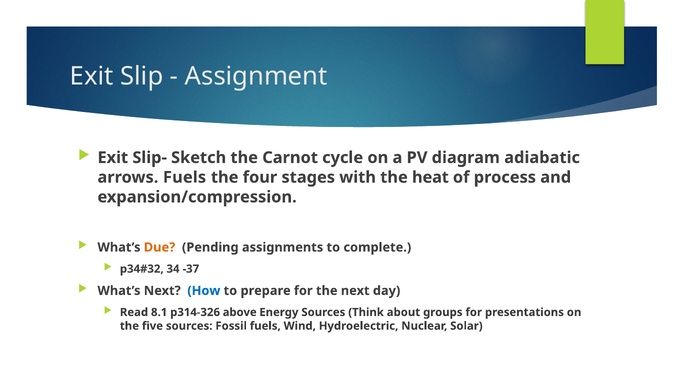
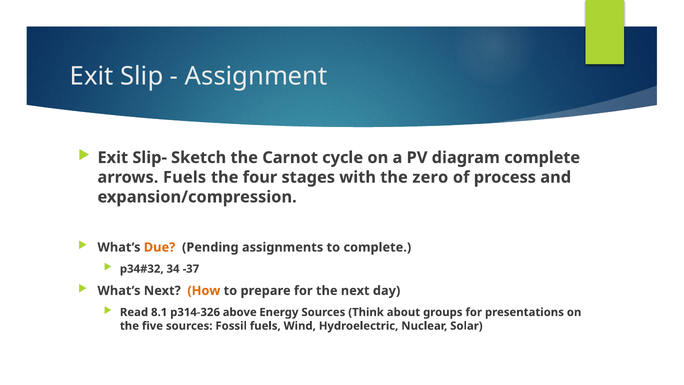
diagram adiabatic: adiabatic -> complete
heat: heat -> zero
How colour: blue -> orange
